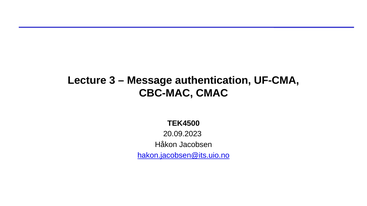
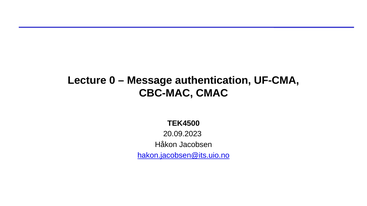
3: 3 -> 0
